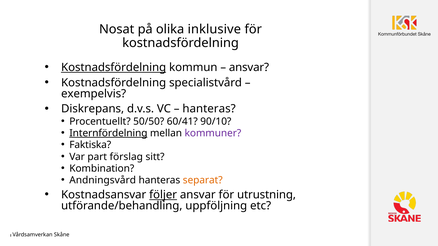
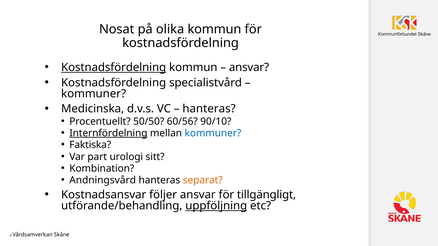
olika inklusive: inklusive -> kommun
exempelvis at (94, 94): exempelvis -> kommuner
Diskrepans: Diskrepans -> Medicinska
60/41: 60/41 -> 60/56
kommuner at (213, 133) colour: purple -> blue
förslag: förslag -> urologi
följer underline: present -> none
utrustning: utrustning -> tillgängligt
uppföljning underline: none -> present
